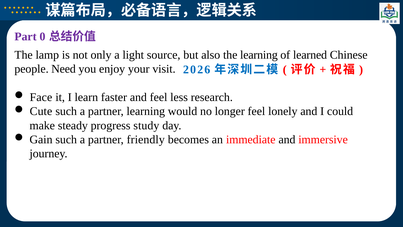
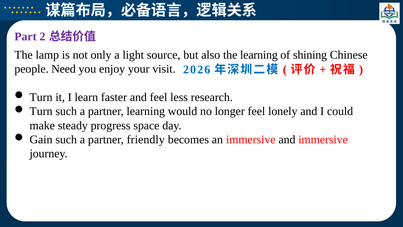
0: 0 -> 2
learned: learned -> shining
Face at (41, 97): Face -> Turn
Cute at (41, 111): Cute -> Turn
study: study -> space
an immediate: immediate -> immersive
